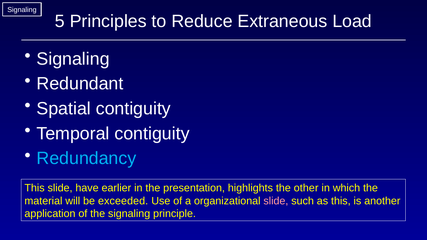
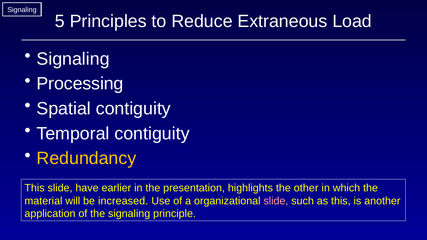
Redundant: Redundant -> Processing
Redundancy colour: light blue -> yellow
exceeded: exceeded -> increased
